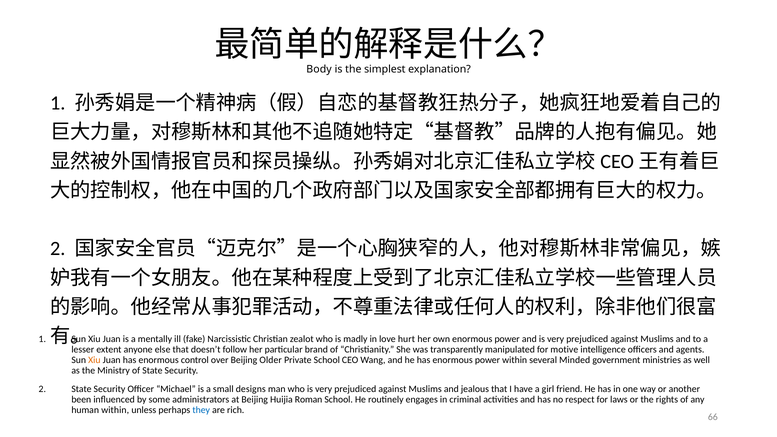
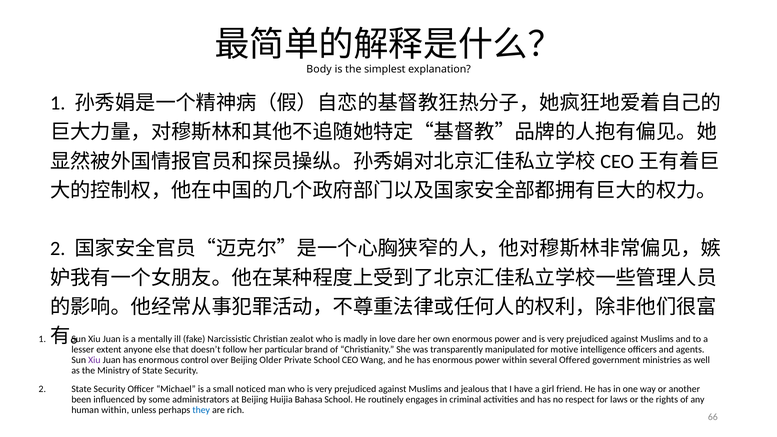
hurt: hurt -> dare
Xiu at (94, 360) colour: orange -> purple
Minded: Minded -> Offered
designs: designs -> noticed
Roman: Roman -> Bahasa
